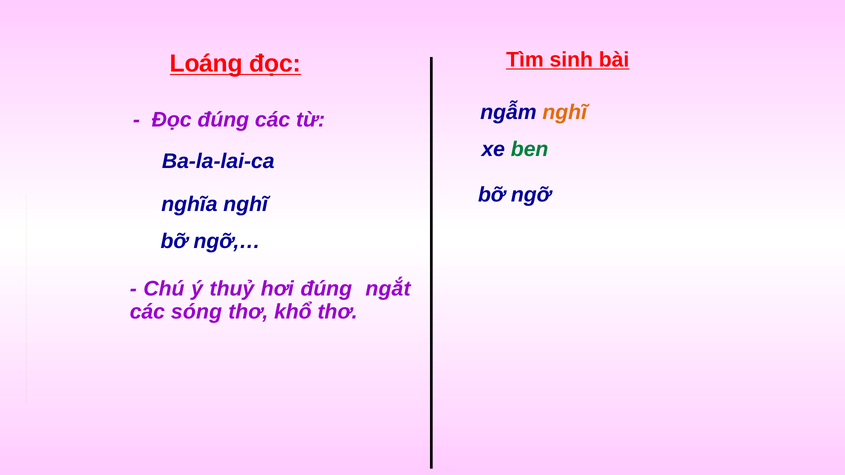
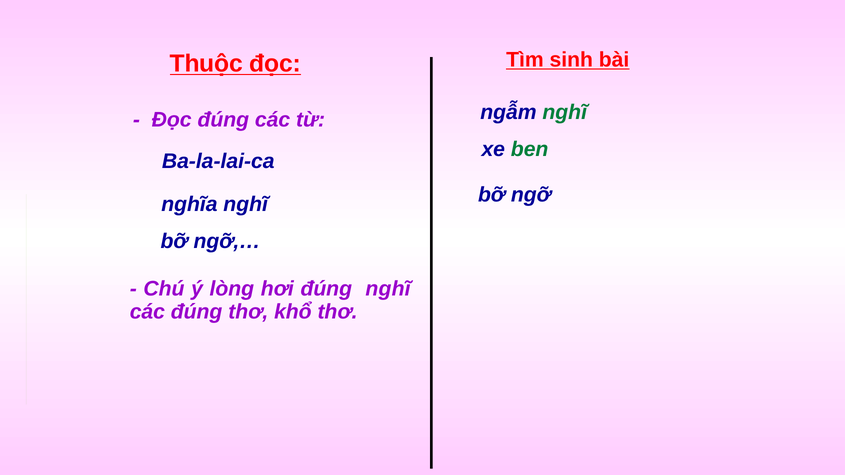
Loáng: Loáng -> Thuộc
nghĩ at (565, 112) colour: orange -> green
thuỷ: thuỷ -> lòng
đúng ngắt: ngắt -> nghĩ
các sóng: sóng -> đúng
